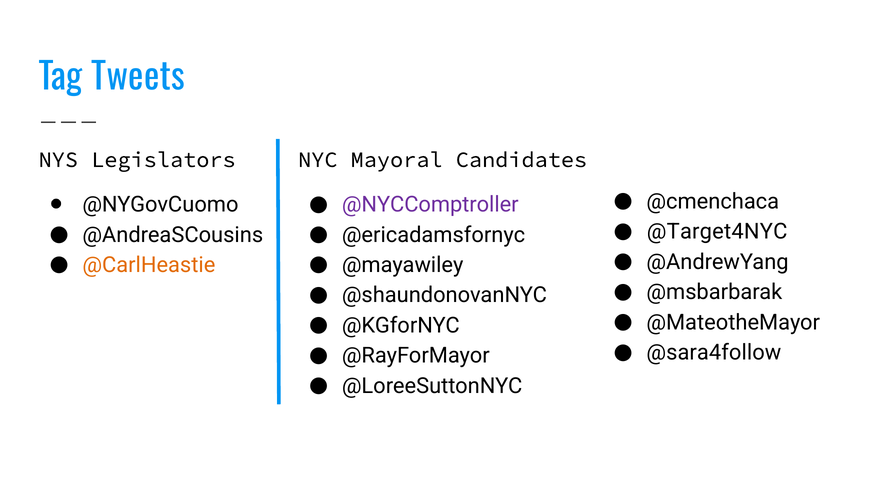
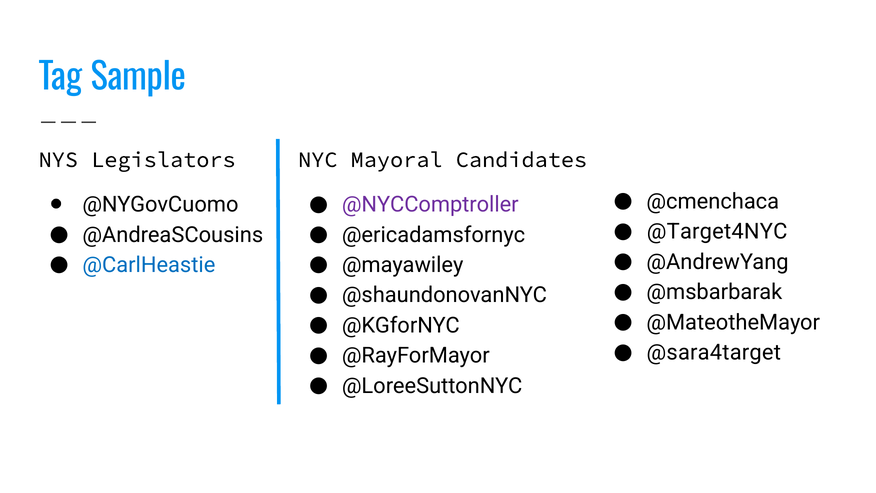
Tweets: Tweets -> Sample
@CarlHeastie colour: orange -> blue
@sara4follow: @sara4follow -> @sara4target
